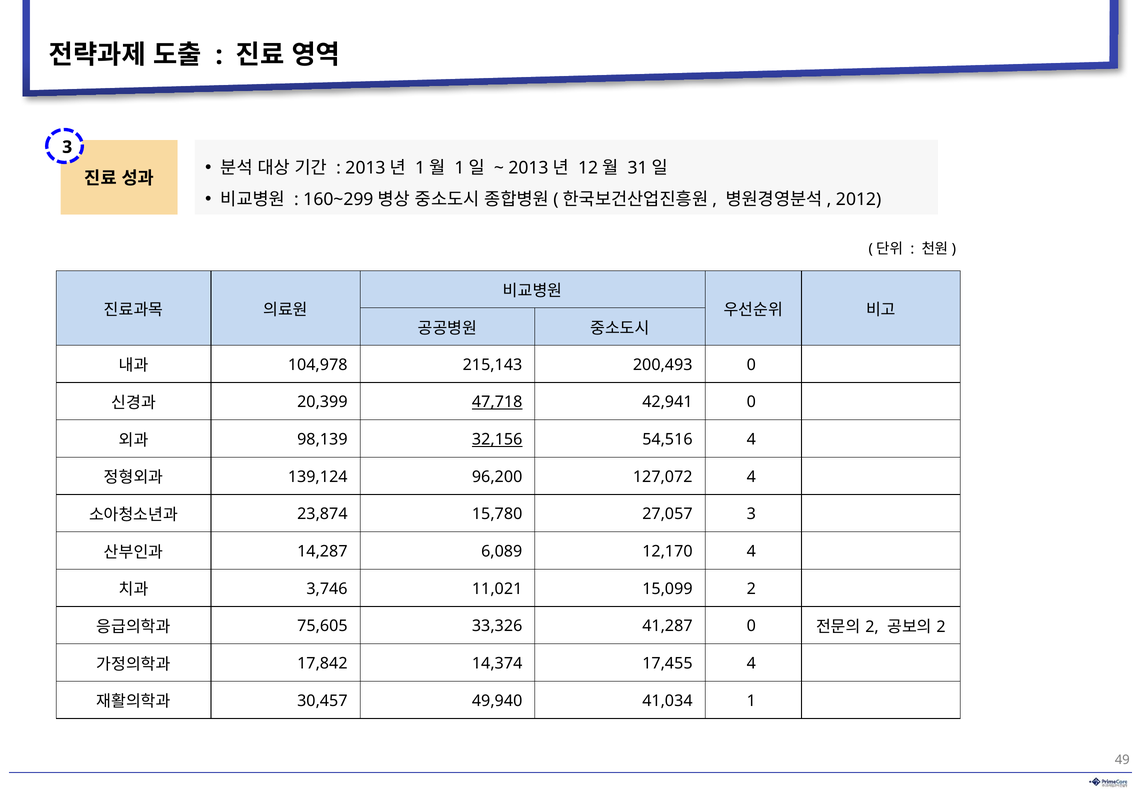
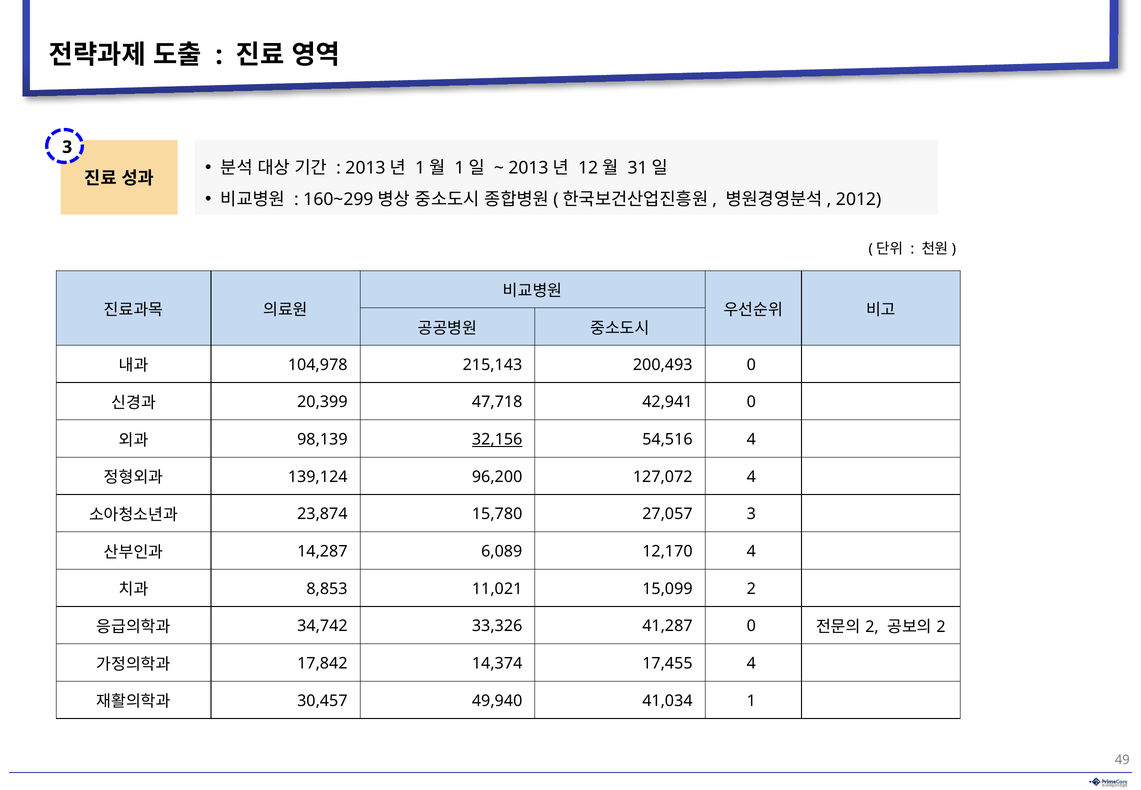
47,718 underline: present -> none
3,746: 3,746 -> 8,853
75,605: 75,605 -> 34,742
